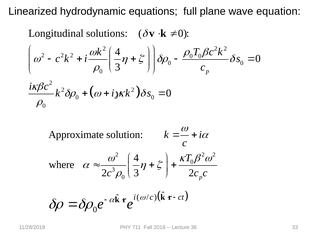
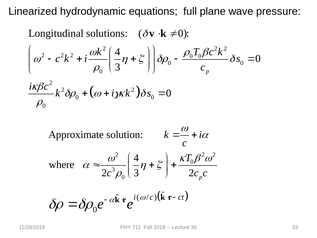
equation: equation -> pressure
